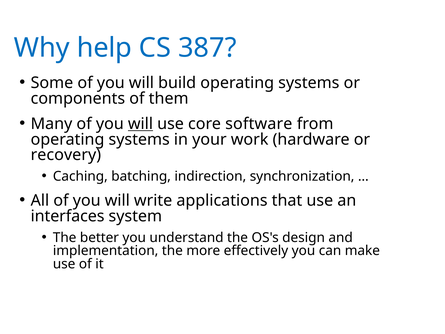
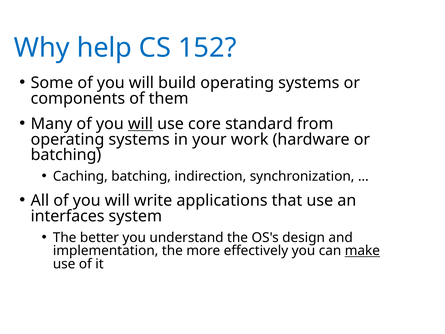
387: 387 -> 152
software: software -> standard
recovery at (66, 155): recovery -> batching
make underline: none -> present
